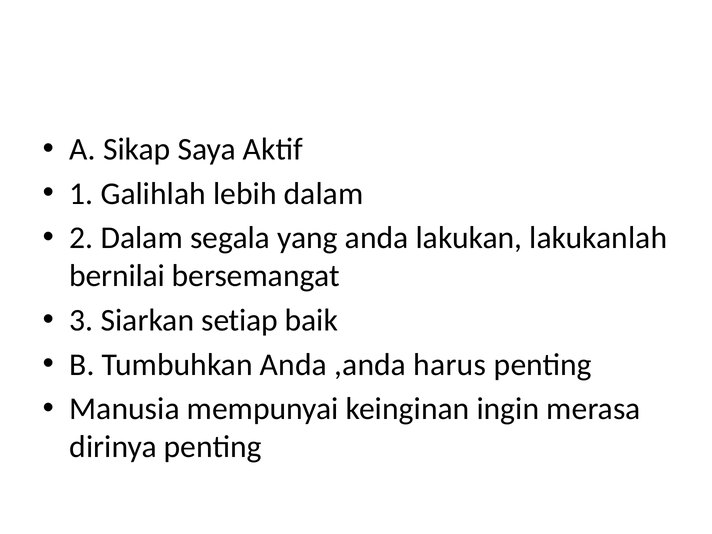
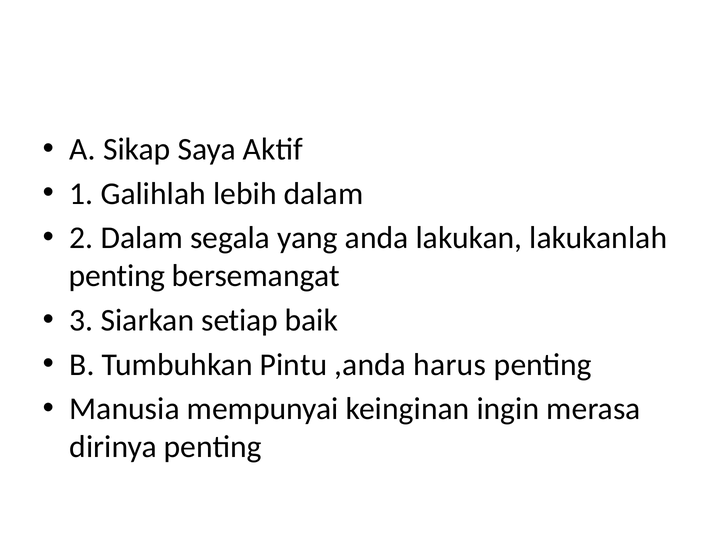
bernilai at (117, 276): bernilai -> penting
Tumbuhkan Anda: Anda -> Pintu
